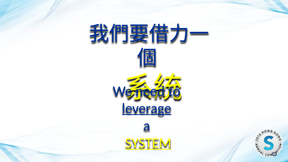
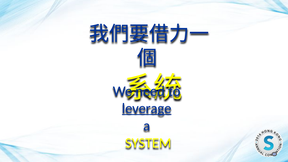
SYSTEM underline: present -> none
